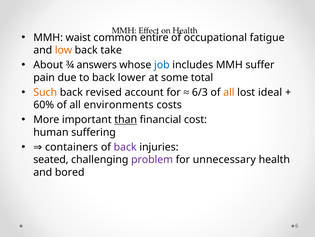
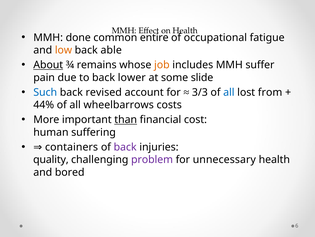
waist: waist -> done
take: take -> able
About underline: none -> present
answers: answers -> remains
job colour: blue -> orange
total: total -> slide
Such colour: orange -> blue
6/3: 6/3 -> 3/3
all at (229, 92) colour: orange -> blue
ideal: ideal -> from
60%: 60% -> 44%
environments: environments -> wheelbarrows
seated: seated -> quality
